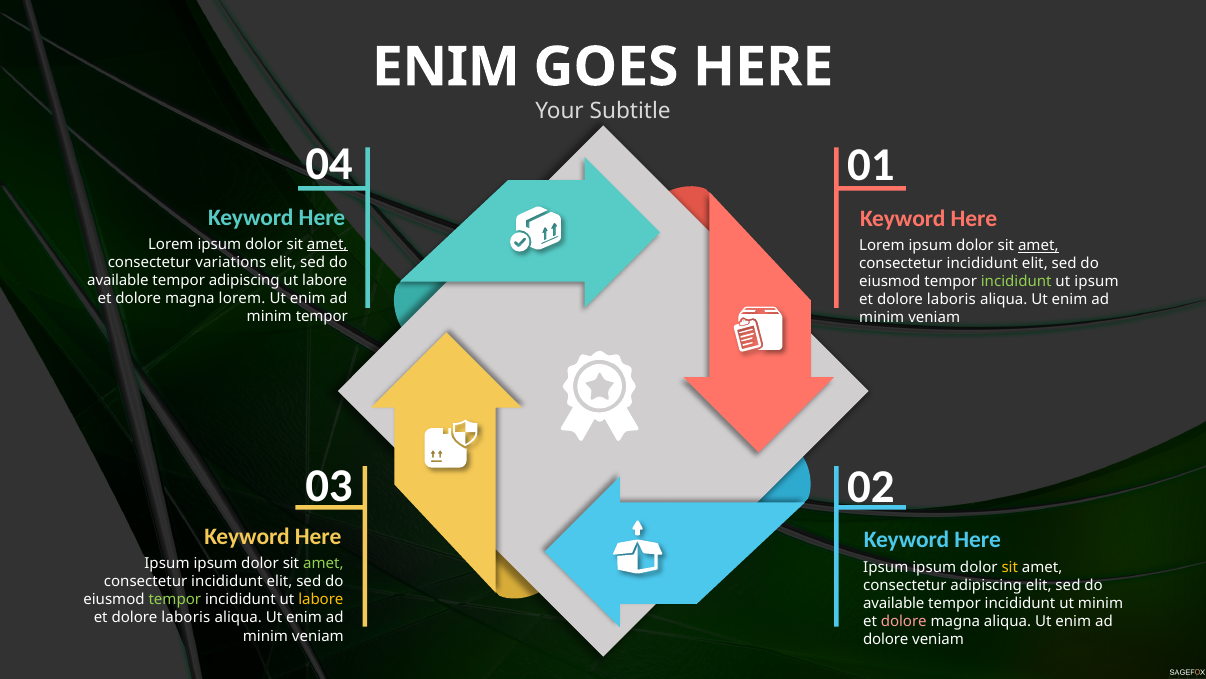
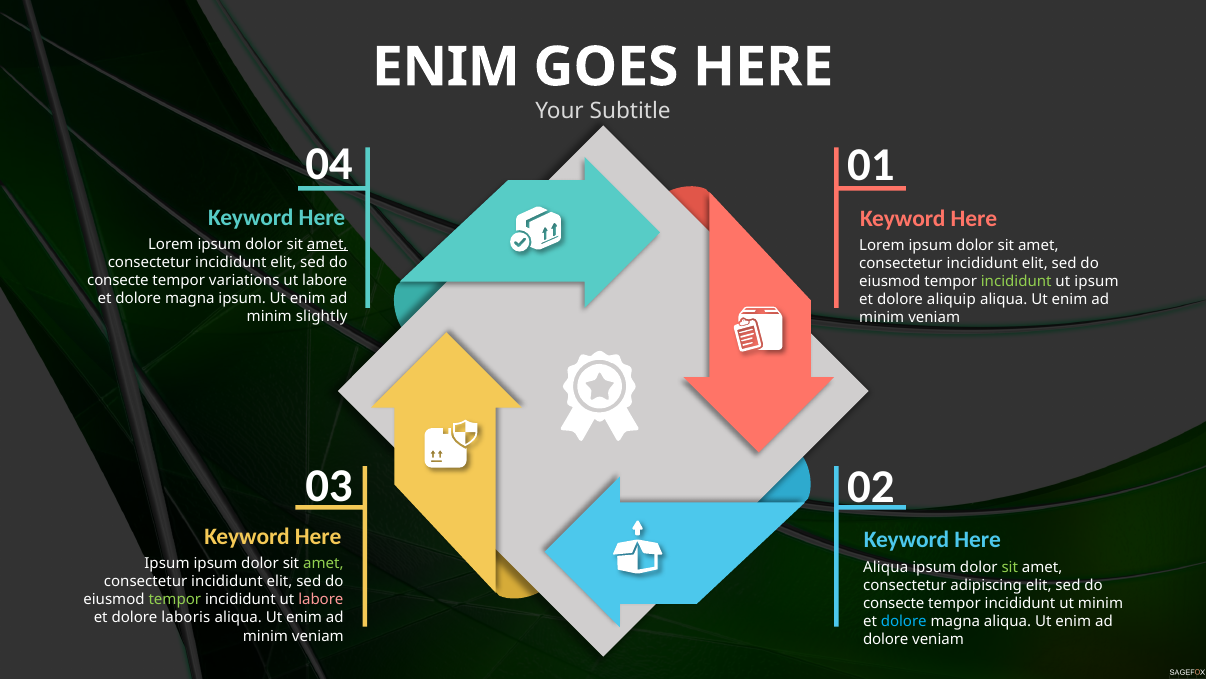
amet at (1038, 245) underline: present -> none
variations at (231, 262): variations -> incididunt
available at (118, 280): available -> consecte
tempor adipiscing: adipiscing -> variations
magna lorem: lorem -> ipsum
laboris at (951, 300): laboris -> aliquip
minim tempor: tempor -> slightly
Ipsum at (886, 567): Ipsum -> Aliqua
sit at (1010, 567) colour: yellow -> light green
labore at (321, 599) colour: yellow -> pink
available at (894, 603): available -> consecte
dolore at (904, 621) colour: pink -> light blue
